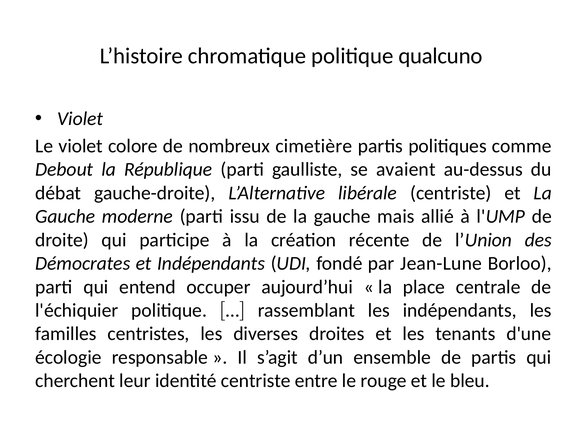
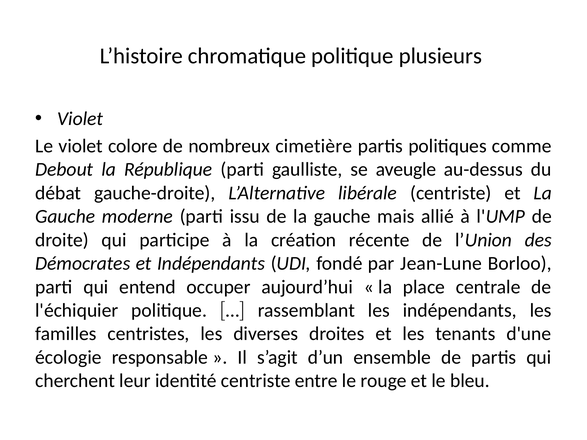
qualcuno: qualcuno -> plusieurs
avaient: avaient -> aveugle
